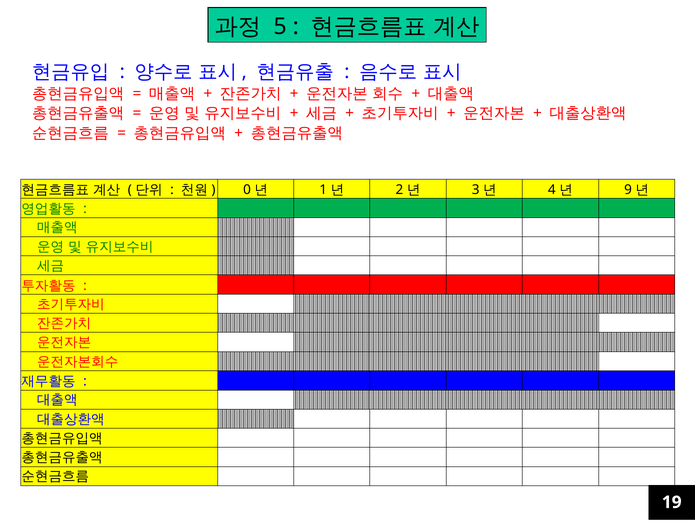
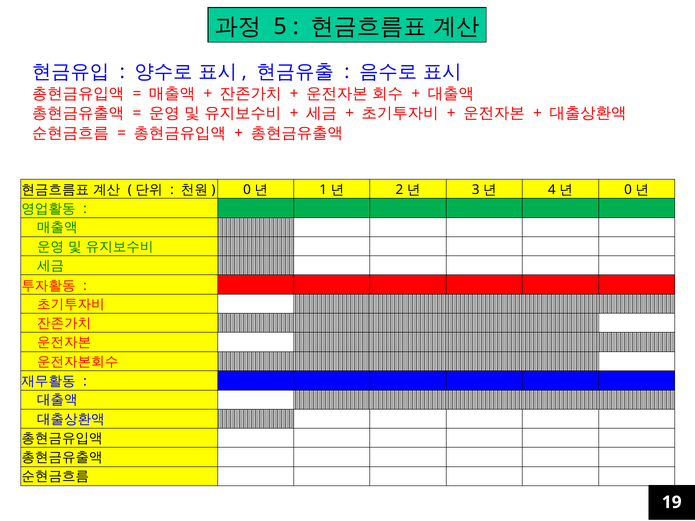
9 at (628, 190): 9 -> 0
